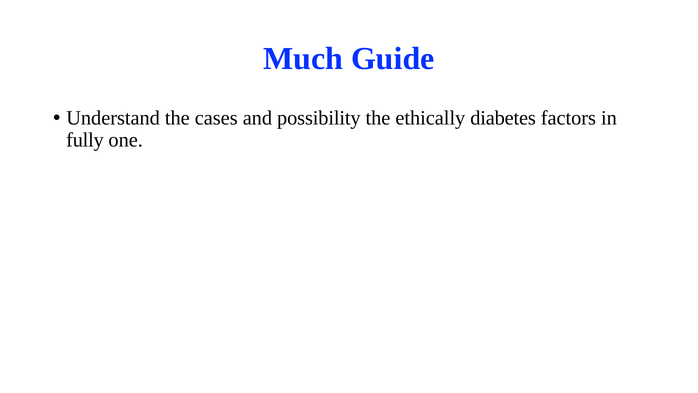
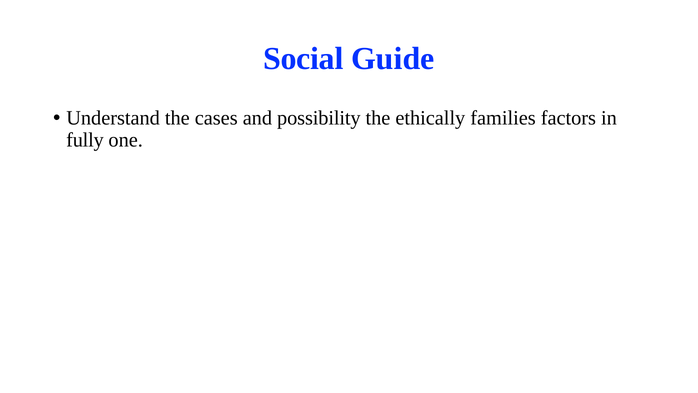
Much: Much -> Social
diabetes: diabetes -> families
